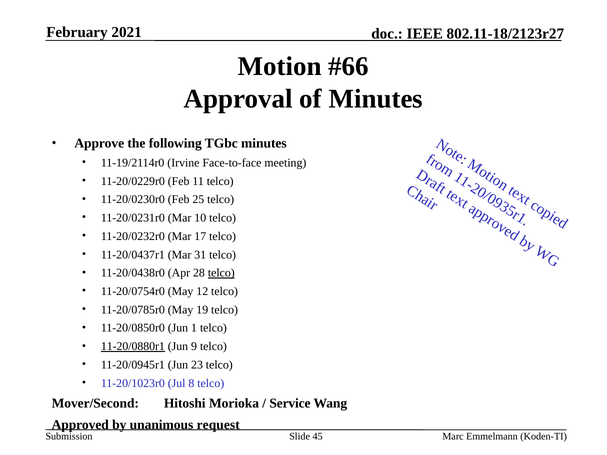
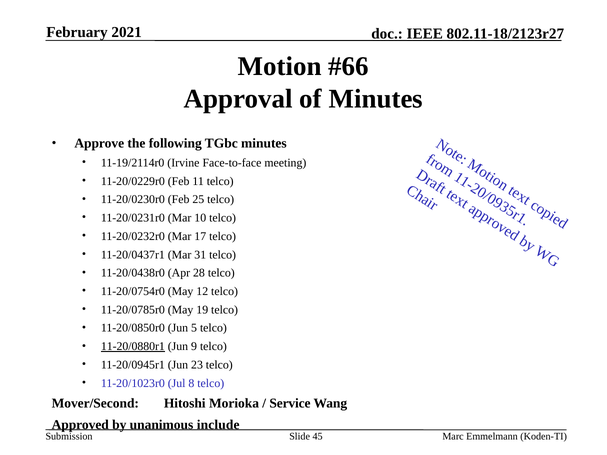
telco at (221, 273) underline: present -> none
Jun 1: 1 -> 5
request: request -> include
